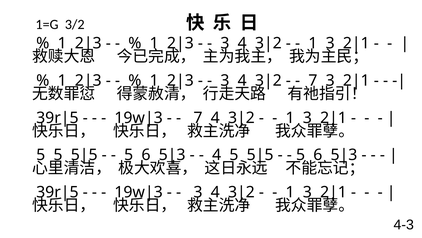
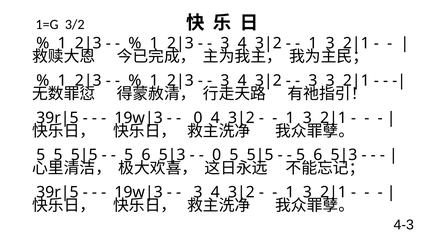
7 at (313, 80): 7 -> 3
7 at (198, 118): 7 -> 0
4 at (217, 155): 4 -> 0
